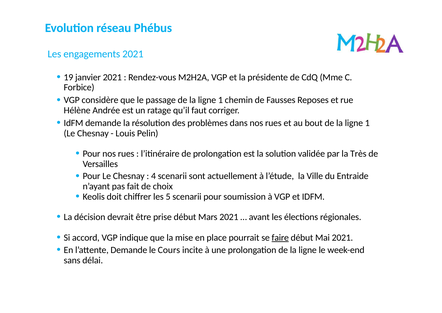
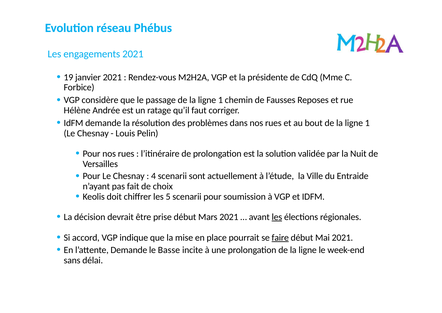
Très: Très -> Nuit
les at (277, 217) underline: none -> present
Cours: Cours -> Basse
